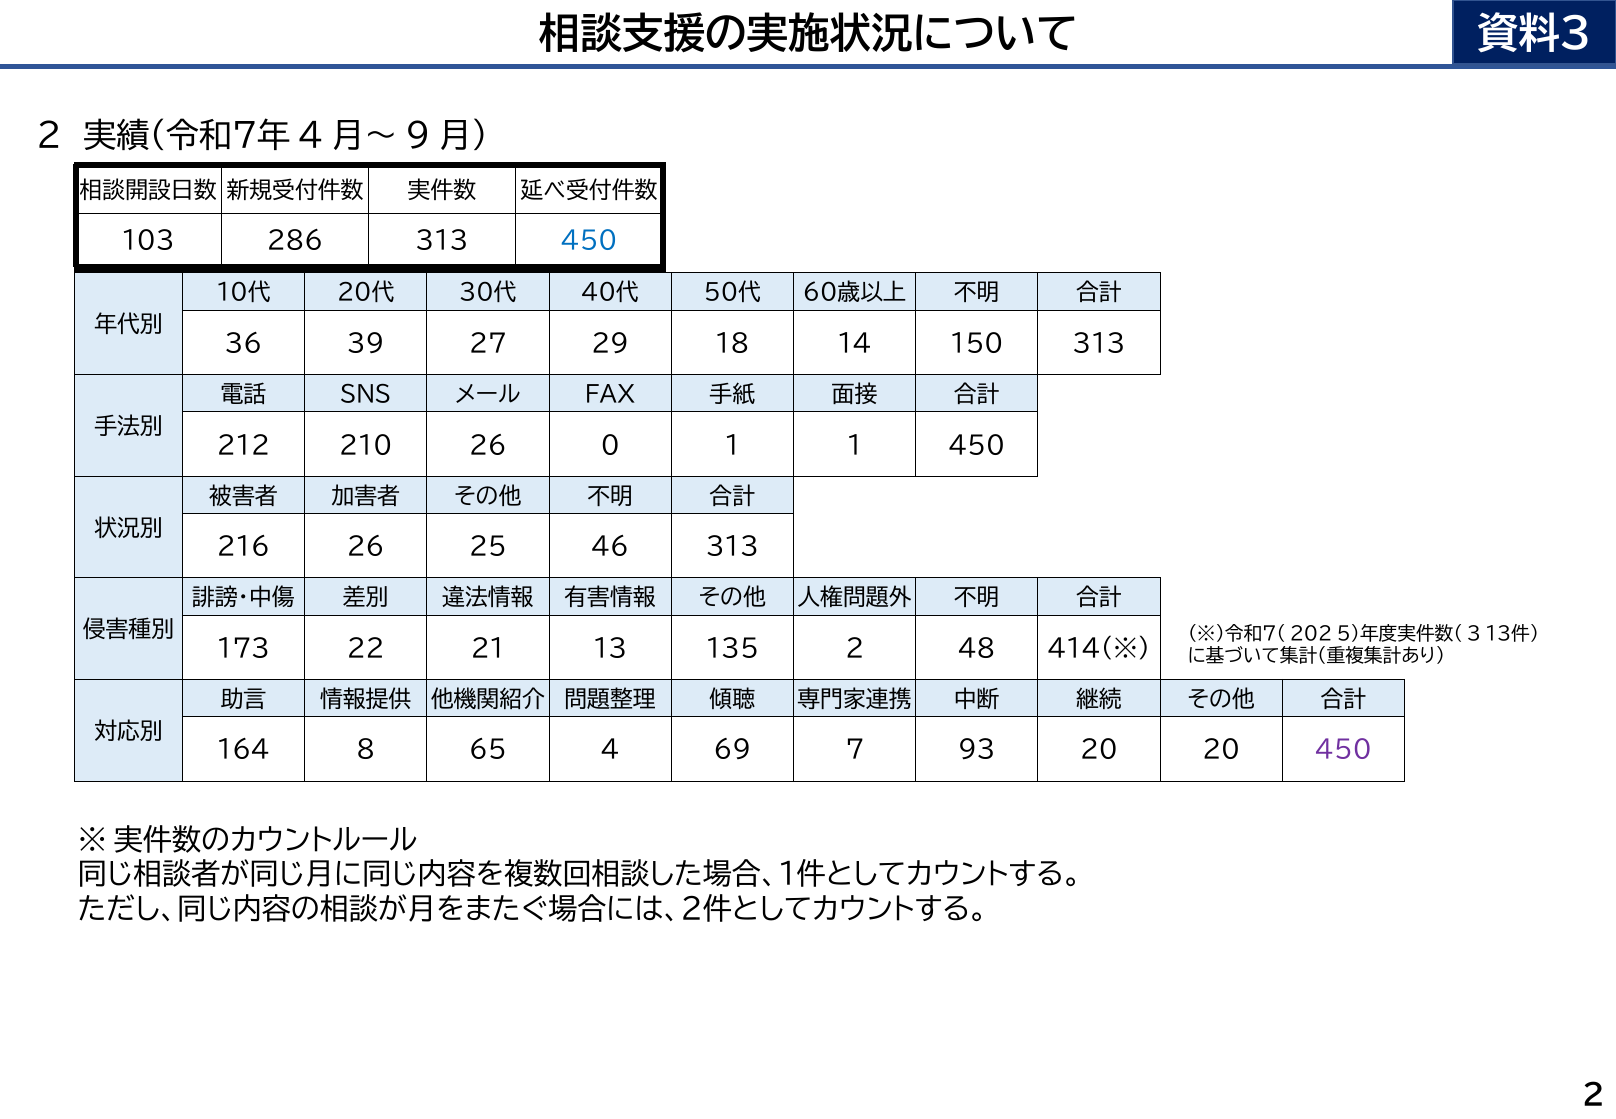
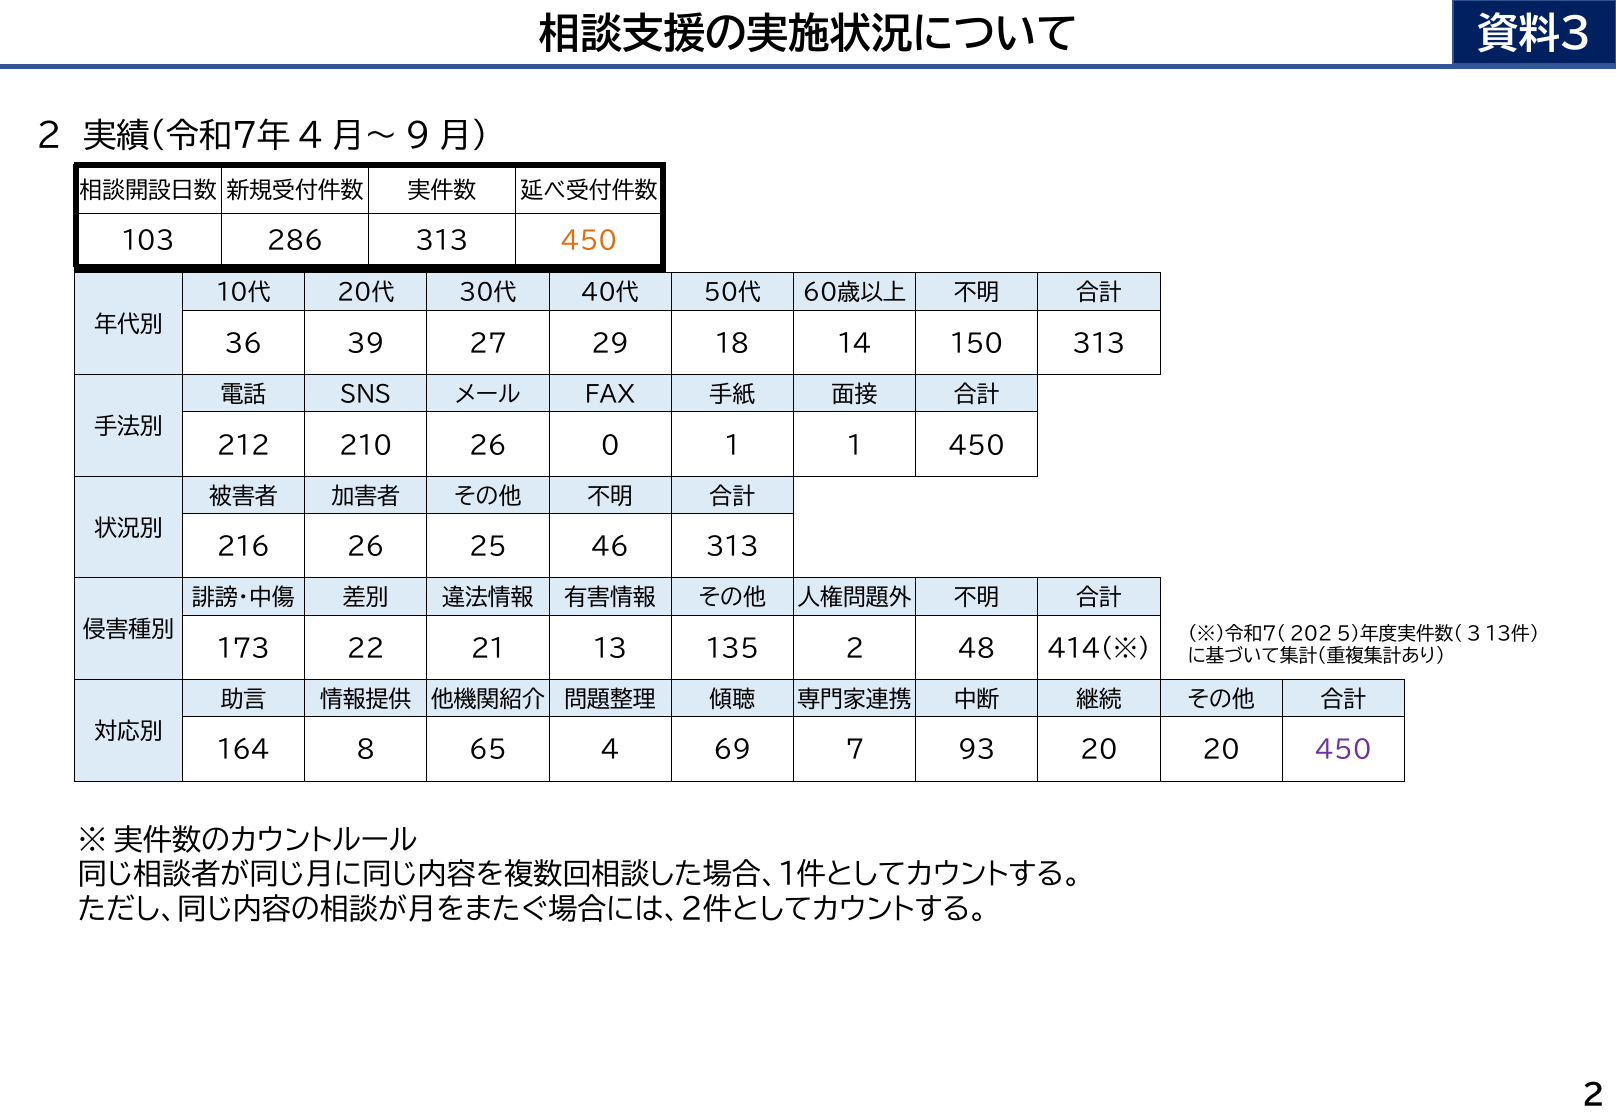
４５０ at (589, 242) colour: blue -> orange
